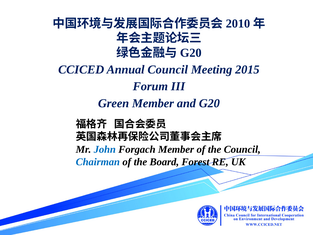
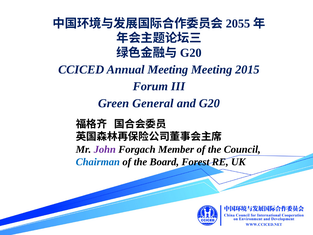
2010: 2010 -> 2055
Annual Council: Council -> Meeting
Green Member: Member -> General
John colour: blue -> purple
